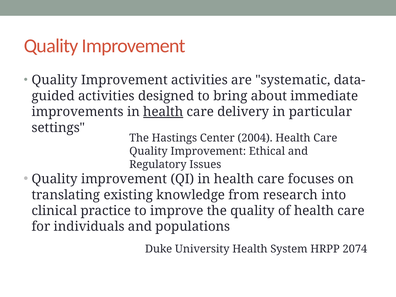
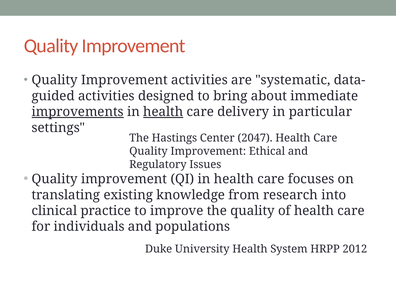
improvements underline: none -> present
2004: 2004 -> 2047
2074: 2074 -> 2012
